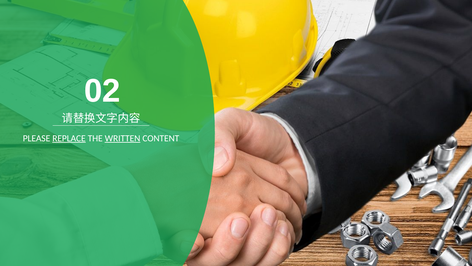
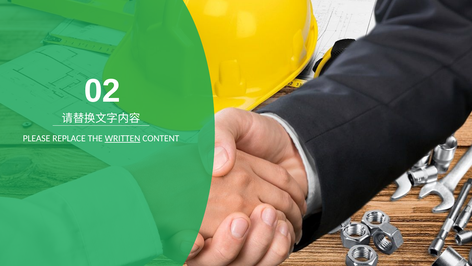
REPLACE underline: present -> none
